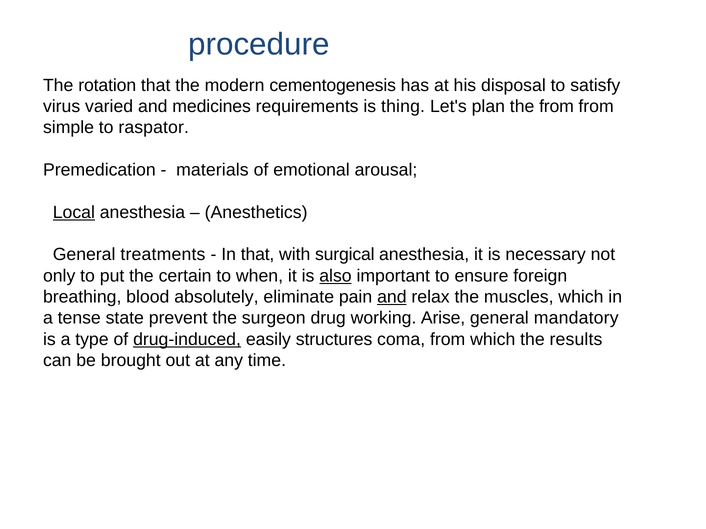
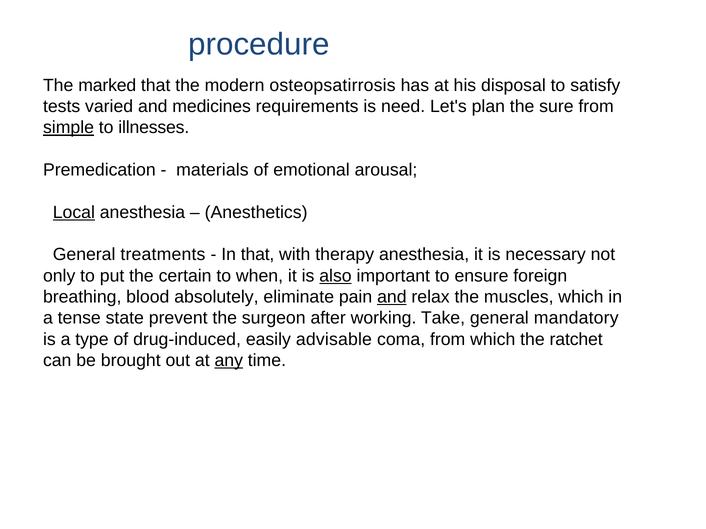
rotation: rotation -> marked
cementogenesis: cementogenesis -> osteopsatirrosis
virus: virus -> tests
thing: thing -> need
the from: from -> sure
simple underline: none -> present
raspator: raspator -> illnesses
surgical: surgical -> therapy
drug: drug -> after
Arise: Arise -> Take
drug-induced underline: present -> none
structures: structures -> advisable
results: results -> ratchet
any underline: none -> present
